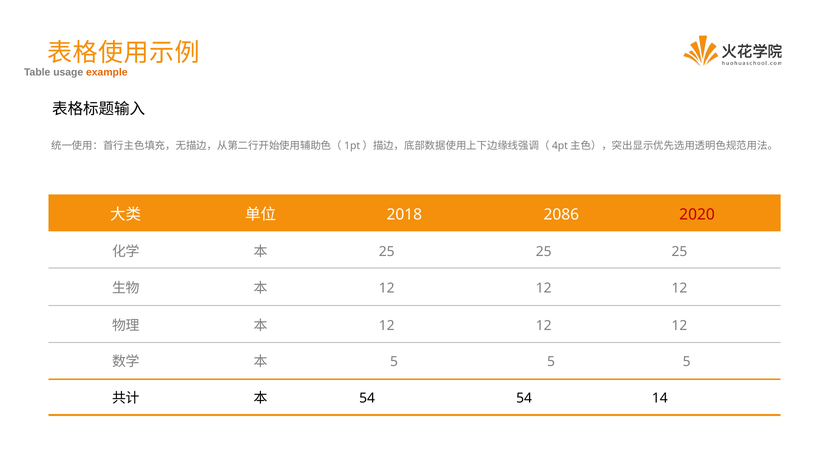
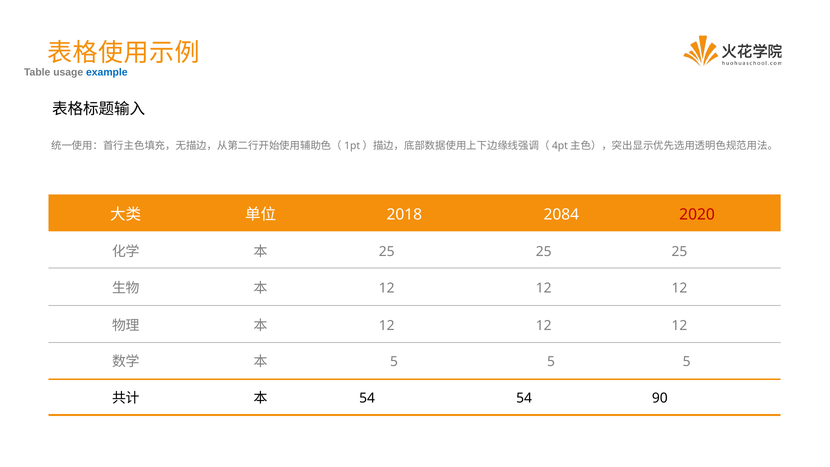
example colour: orange -> blue
2086: 2086 -> 2084
14: 14 -> 90
